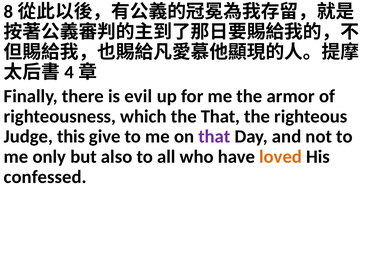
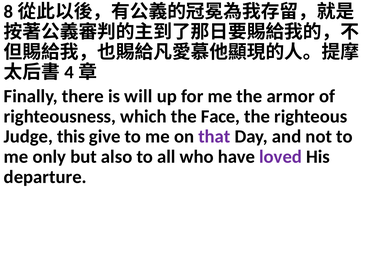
evil: evil -> will
the That: That -> Face
loved colour: orange -> purple
confessed: confessed -> departure
